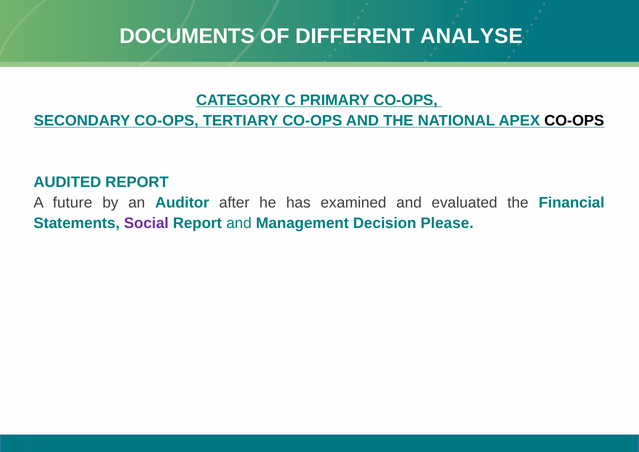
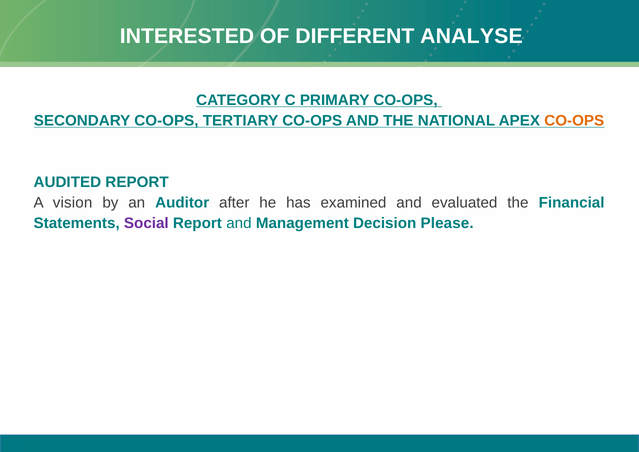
DOCUMENTS: DOCUMENTS -> INTERESTED
CO-OPS at (574, 121) colour: black -> orange
future: future -> vision
